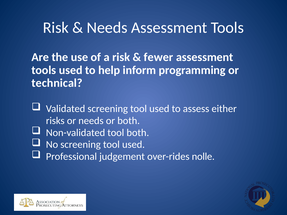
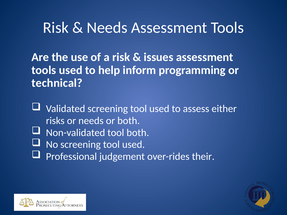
fewer: fewer -> issues
nolle: nolle -> their
